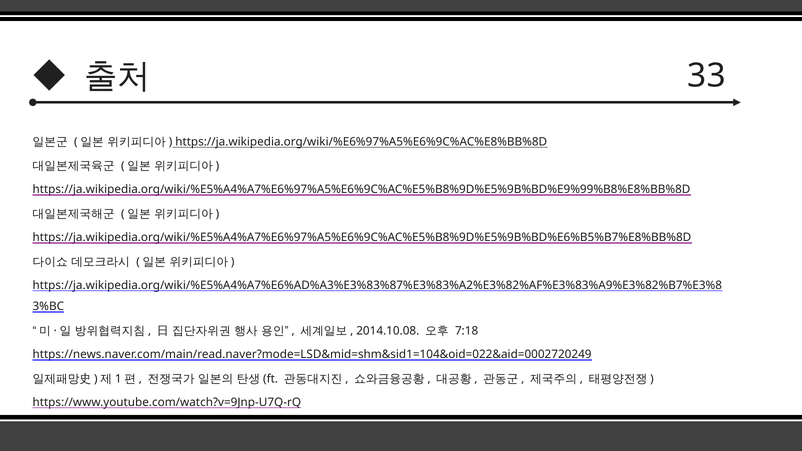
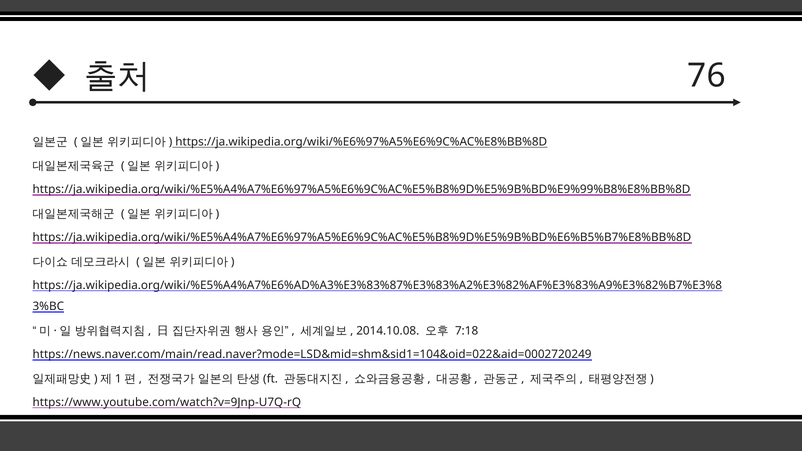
33: 33 -> 76
